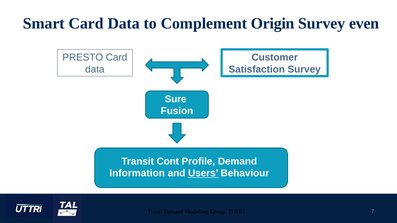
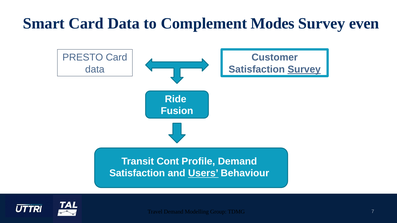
Origin: Origin -> Modes
Survey at (304, 69) underline: none -> present
Sure: Sure -> Ride
Information at (137, 173): Information -> Satisfaction
